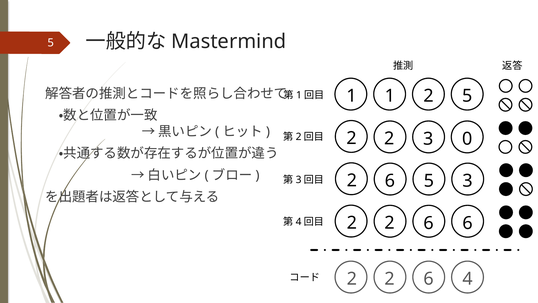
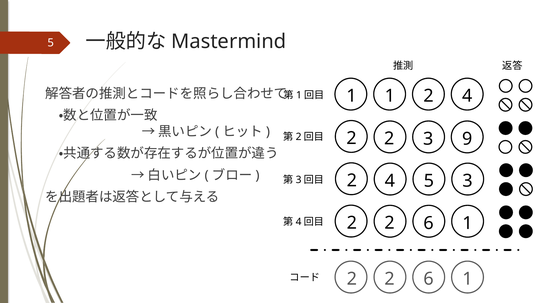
1 5: 5 -> 4
0: 0 -> 9
6 at (390, 181): 6 -> 4
6 at (468, 223): 6 -> 1
4 at (468, 279): 4 -> 1
